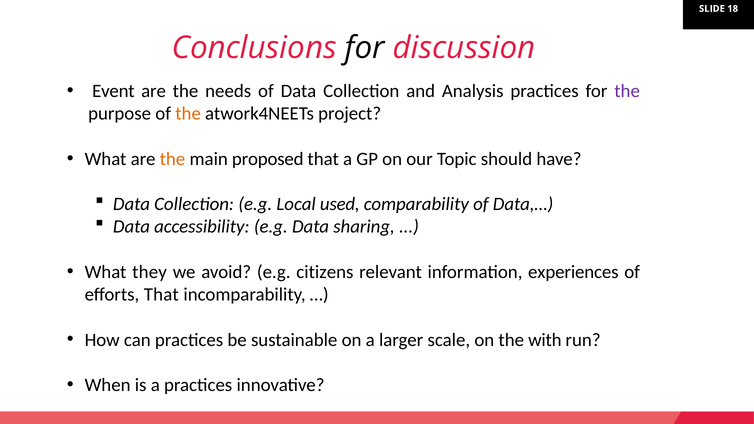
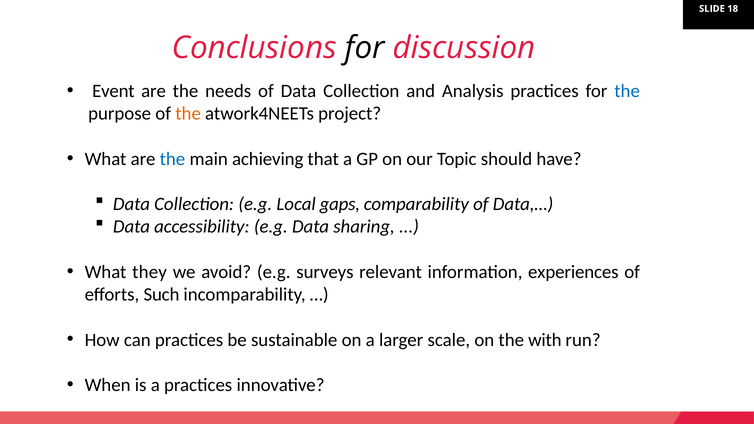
the at (627, 91) colour: purple -> blue
the at (172, 159) colour: orange -> blue
proposed: proposed -> achieving
used: used -> gaps
citizens: citizens -> surveys
efforts That: That -> Such
